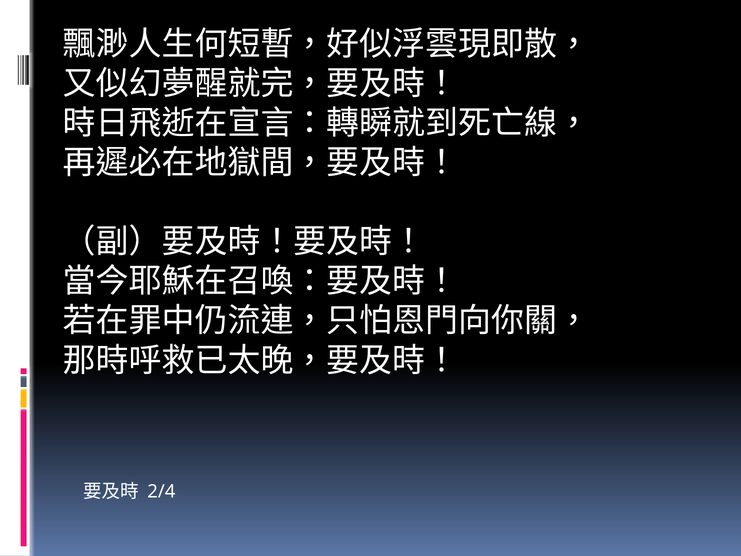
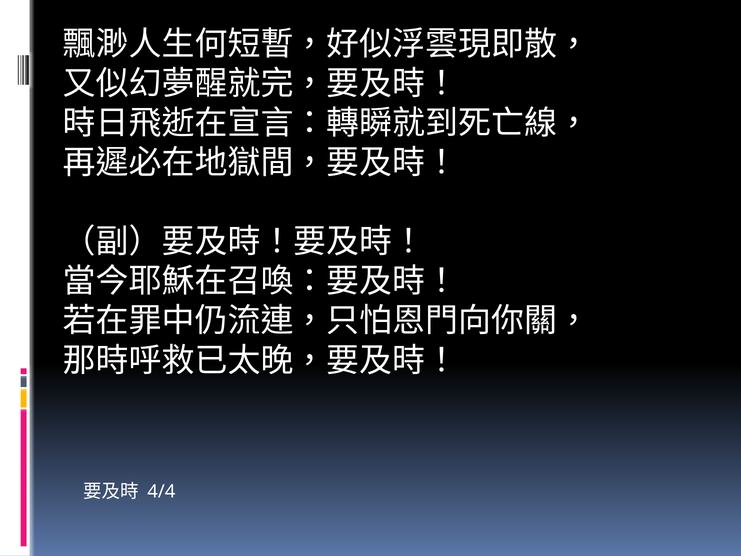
2/4: 2/4 -> 4/4
